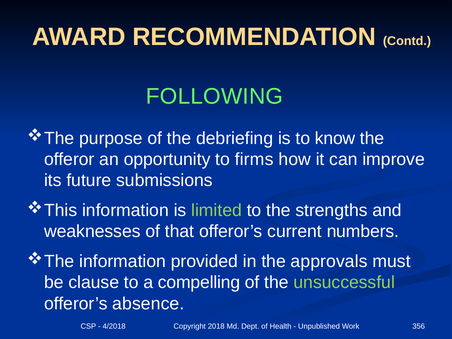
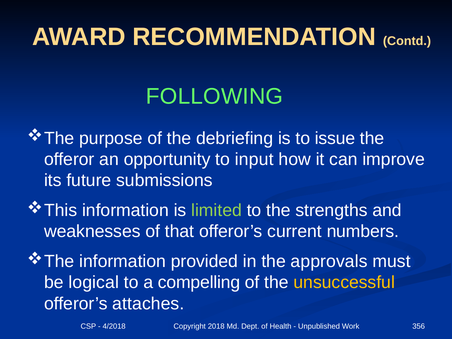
know: know -> issue
firms: firms -> input
clause: clause -> logical
unsuccessful colour: light green -> yellow
absence: absence -> attaches
